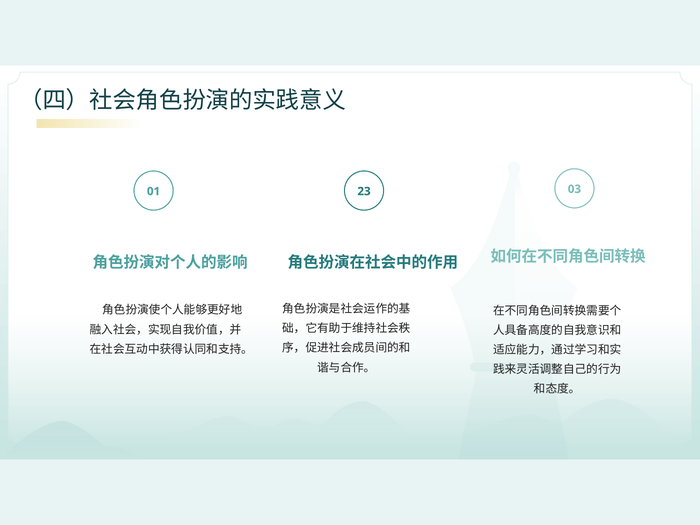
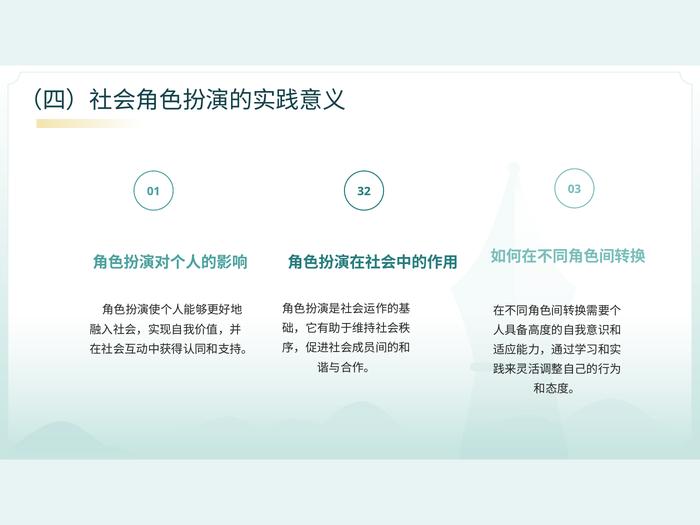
23: 23 -> 32
